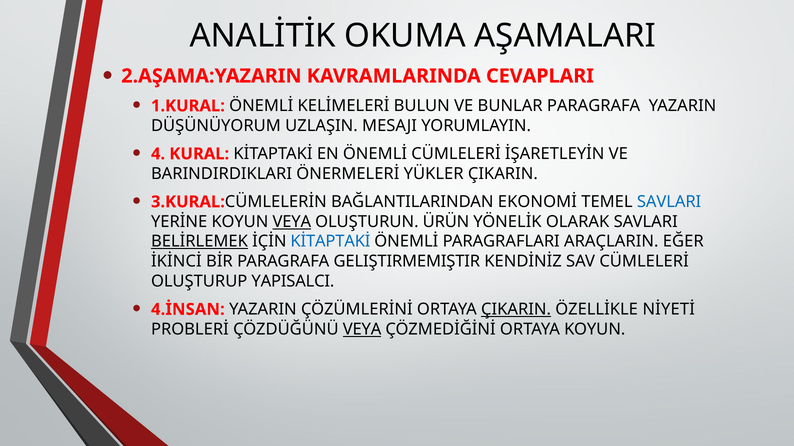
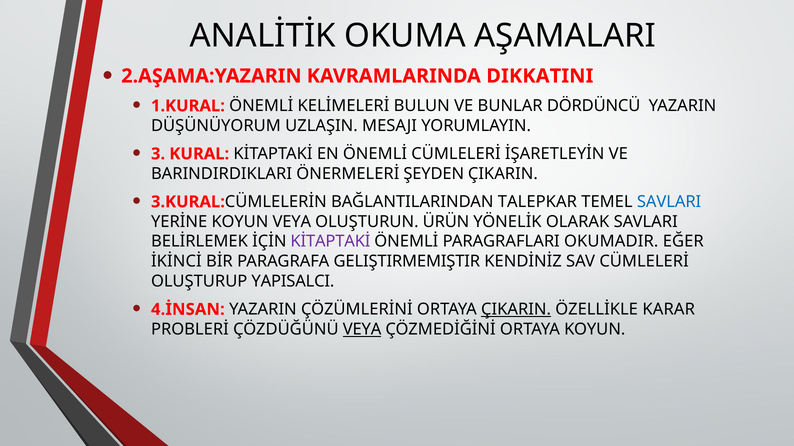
CEVAPLARI: CEVAPLARI -> DIKKATINI
BUNLAR PARAGRAFA: PARAGRAFA -> DÖRDÜNCÜ
4: 4 -> 3
YÜKLER: YÜKLER -> ŞEYDEN
EKONOMİ: EKONOMİ -> TALEPKAR
VEYA at (292, 222) underline: present -> none
BELİRLEMEK underline: present -> none
KİTAPTAKİ at (330, 242) colour: blue -> purple
ARAÇLARIN: ARAÇLARIN -> OKUMADIR
NİYETİ: NİYETİ -> KARAR
